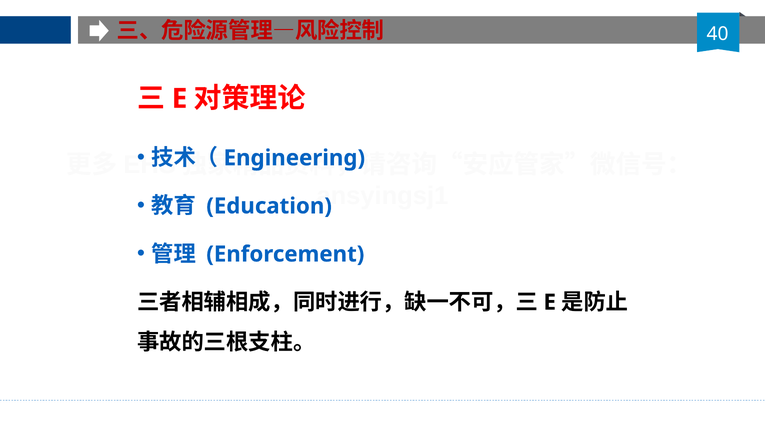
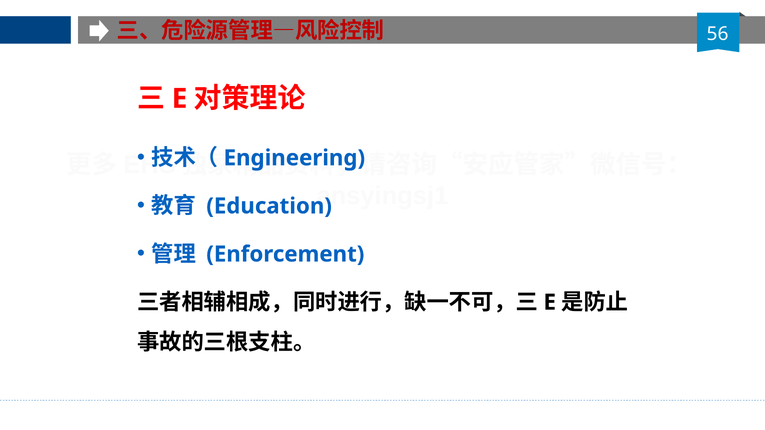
40: 40 -> 56
